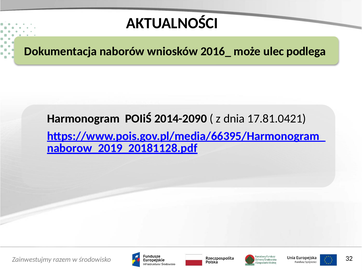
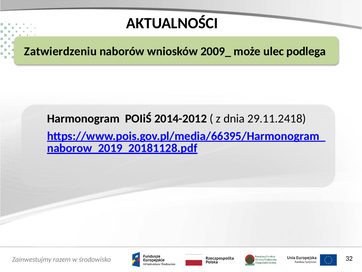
Dokumentacja: Dokumentacja -> Zatwierdzeniu
2016_: 2016_ -> 2009_
2014-2090: 2014-2090 -> 2014-2012
17.81.0421: 17.81.0421 -> 29.11.2418
